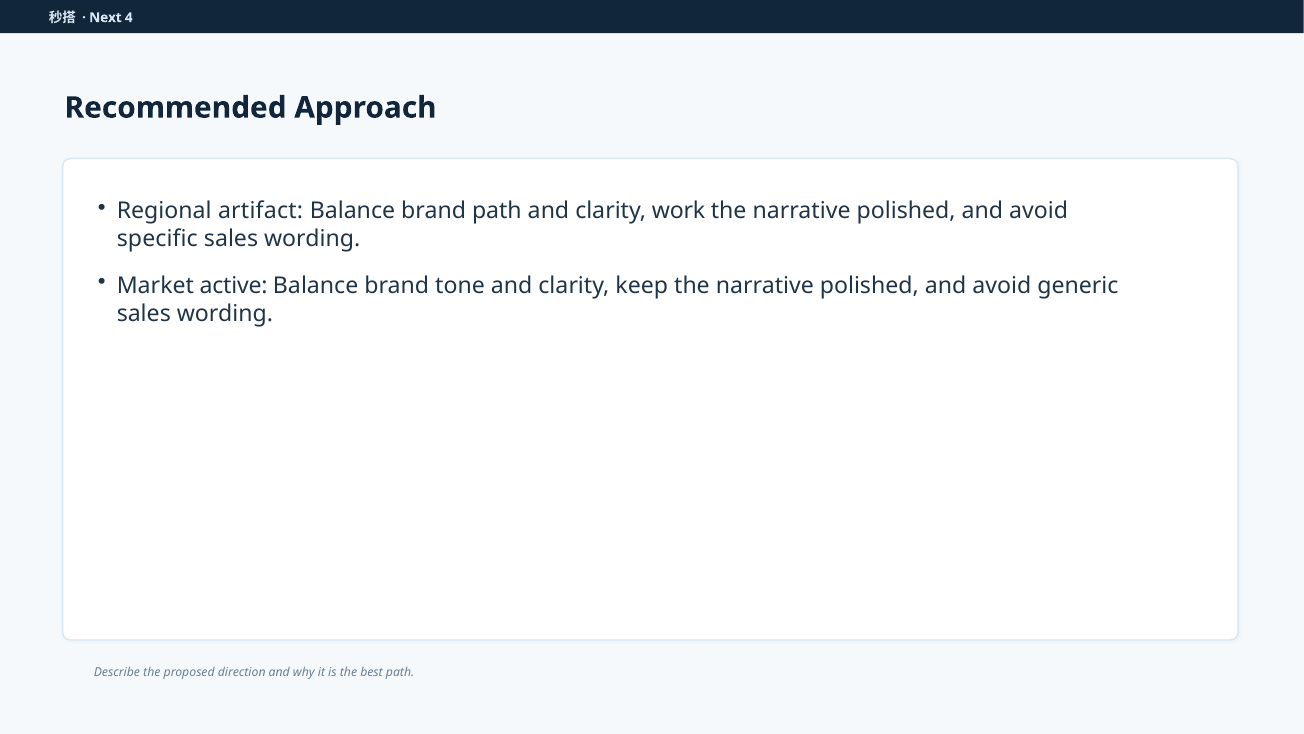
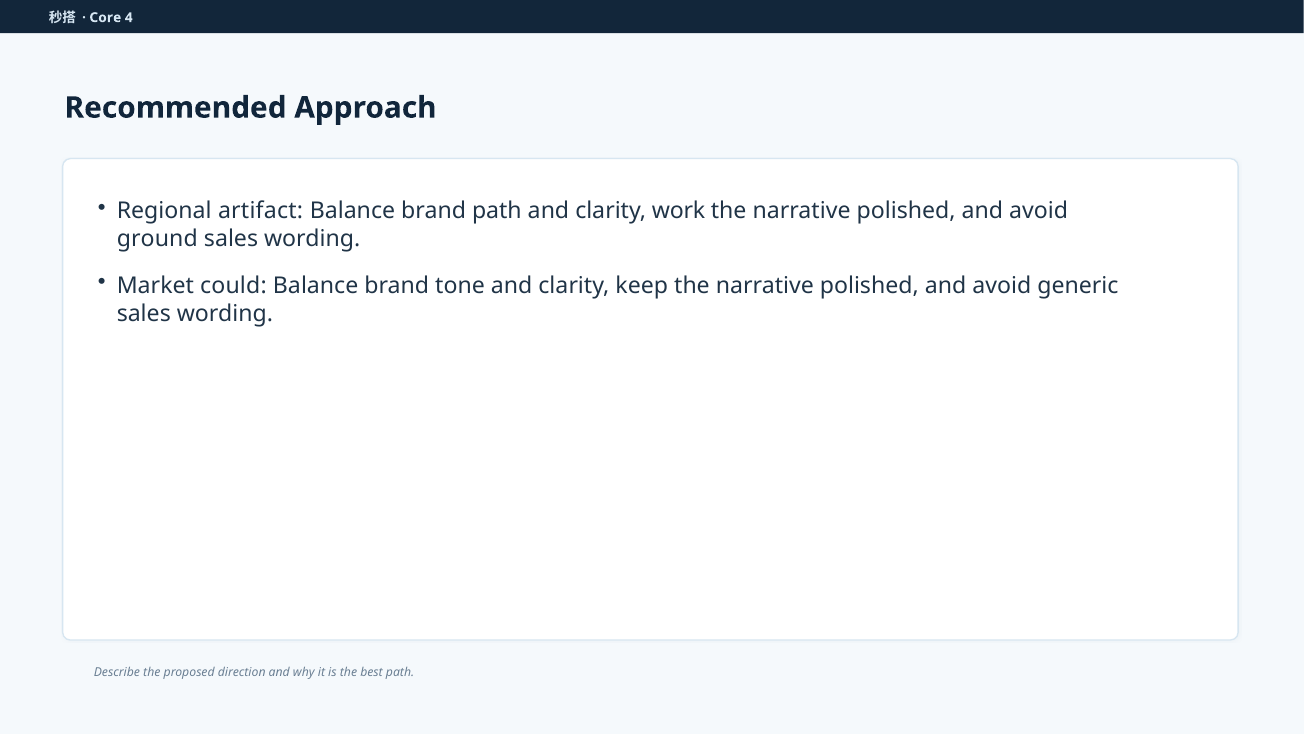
Next: Next -> Core
specific: specific -> ground
active: active -> could
